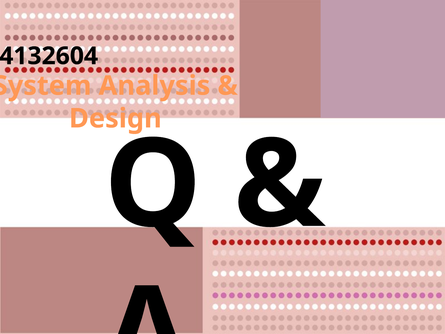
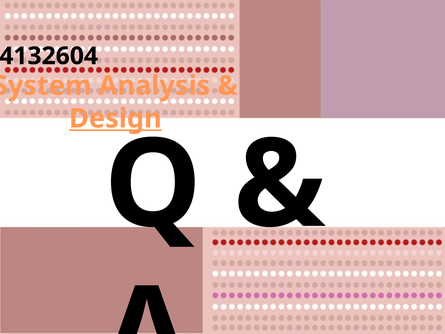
Design underline: none -> present
